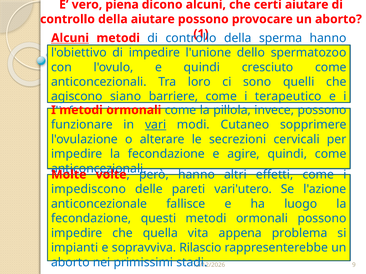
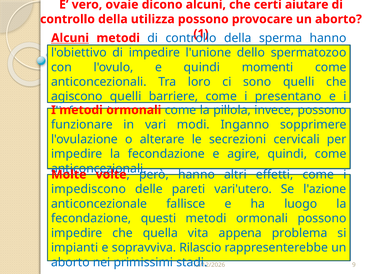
piena: piena -> ovaie
della aiutare: aiutare -> utilizza
cresciuto: cresciuto -> momenti
agiscono siano: siano -> quelli
terapeutico: terapeutico -> presentano
vari underline: present -> none
Cutaneo: Cutaneo -> Inganno
